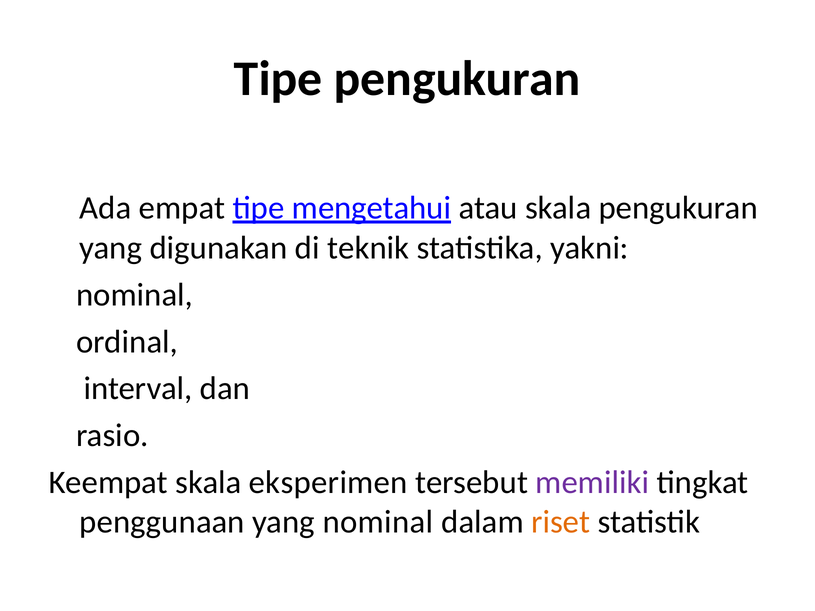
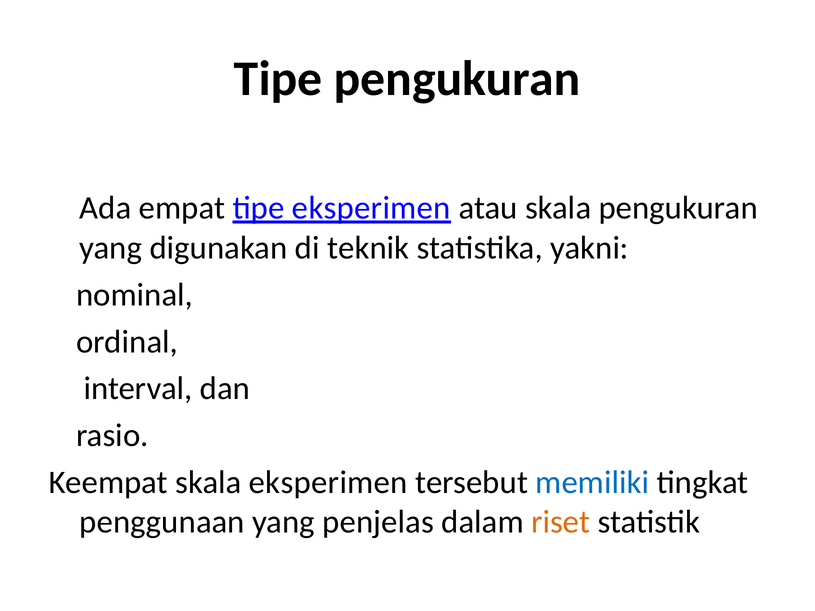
tipe mengetahui: mengetahui -> eksperimen
memiliki colour: purple -> blue
yang nominal: nominal -> penjelas
